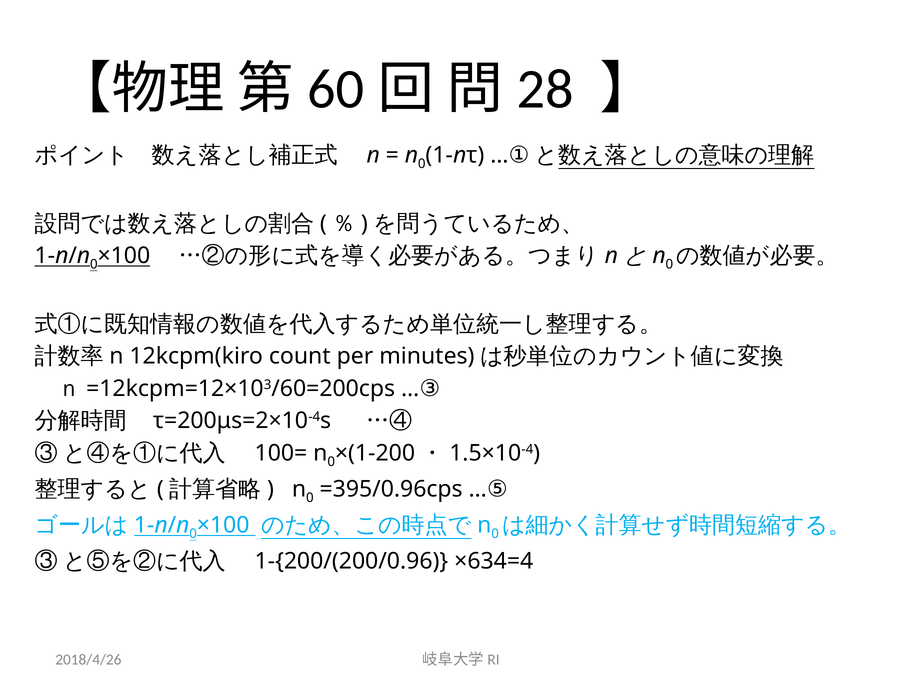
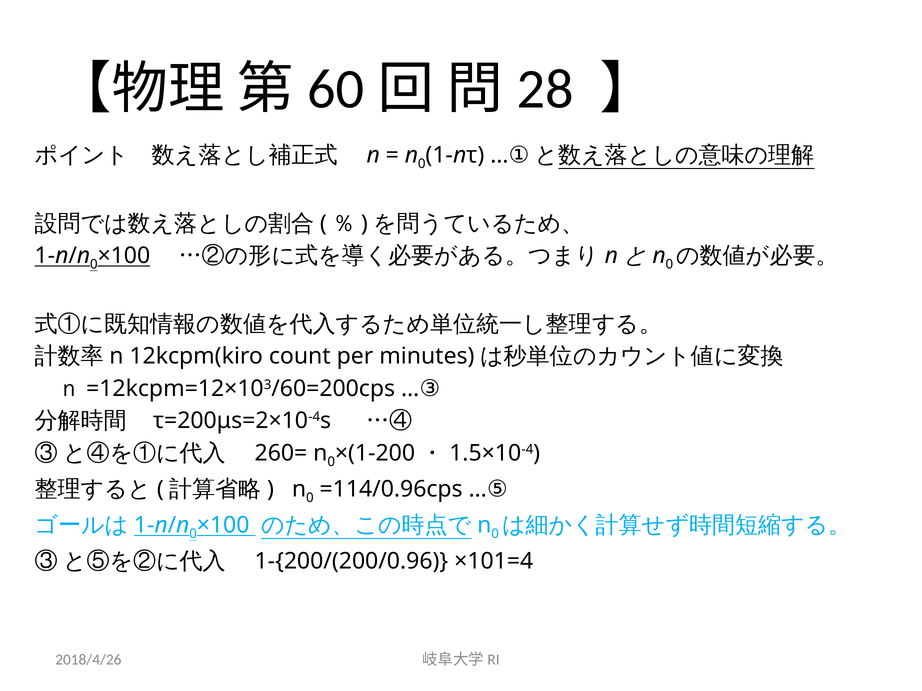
100=: 100= -> 260=
=395/0.96cps: =395/0.96cps -> =114/0.96cps
×634=4: ×634=4 -> ×101=4
